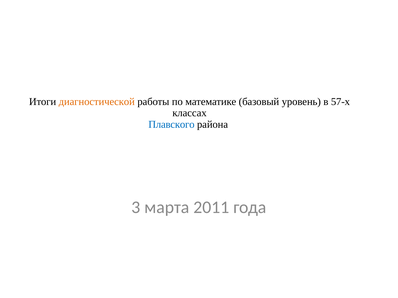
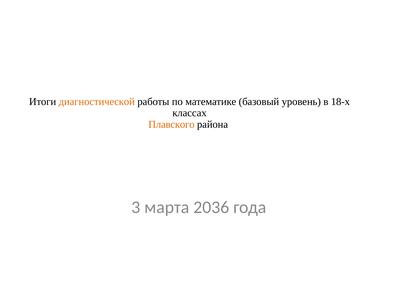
57-х: 57-х -> 18-х
Плавского colour: blue -> orange
2011: 2011 -> 2036
